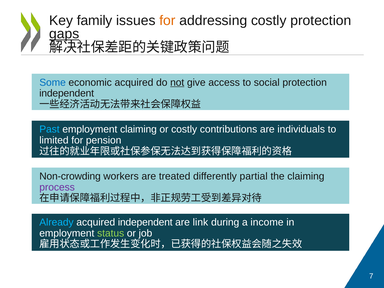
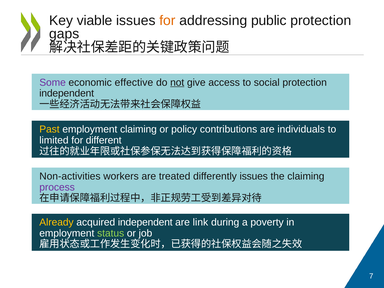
family: family -> viable
addressing costly: costly -> public
gaps underline: present -> none
Some colour: blue -> purple
economic acquired: acquired -> effective
Past colour: light blue -> yellow
or costly: costly -> policy
pension: pension -> different
Non-crowding: Non-crowding -> Non-activities
differently partial: partial -> issues
Already colour: light blue -> yellow
income: income -> poverty
